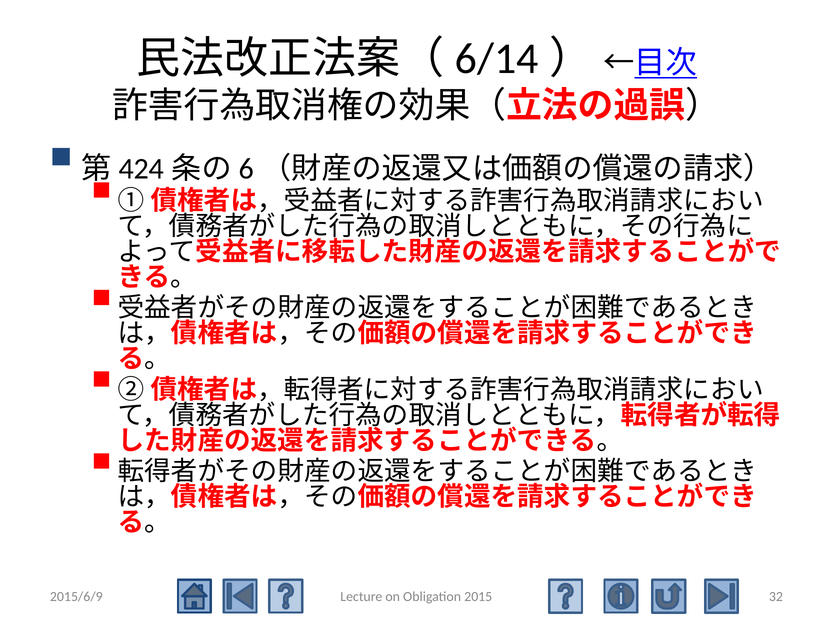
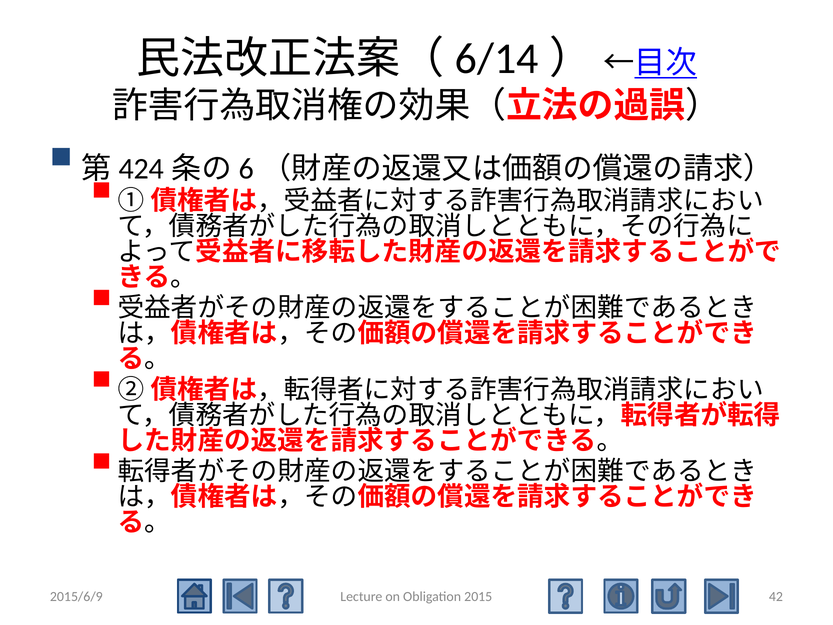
32: 32 -> 42
